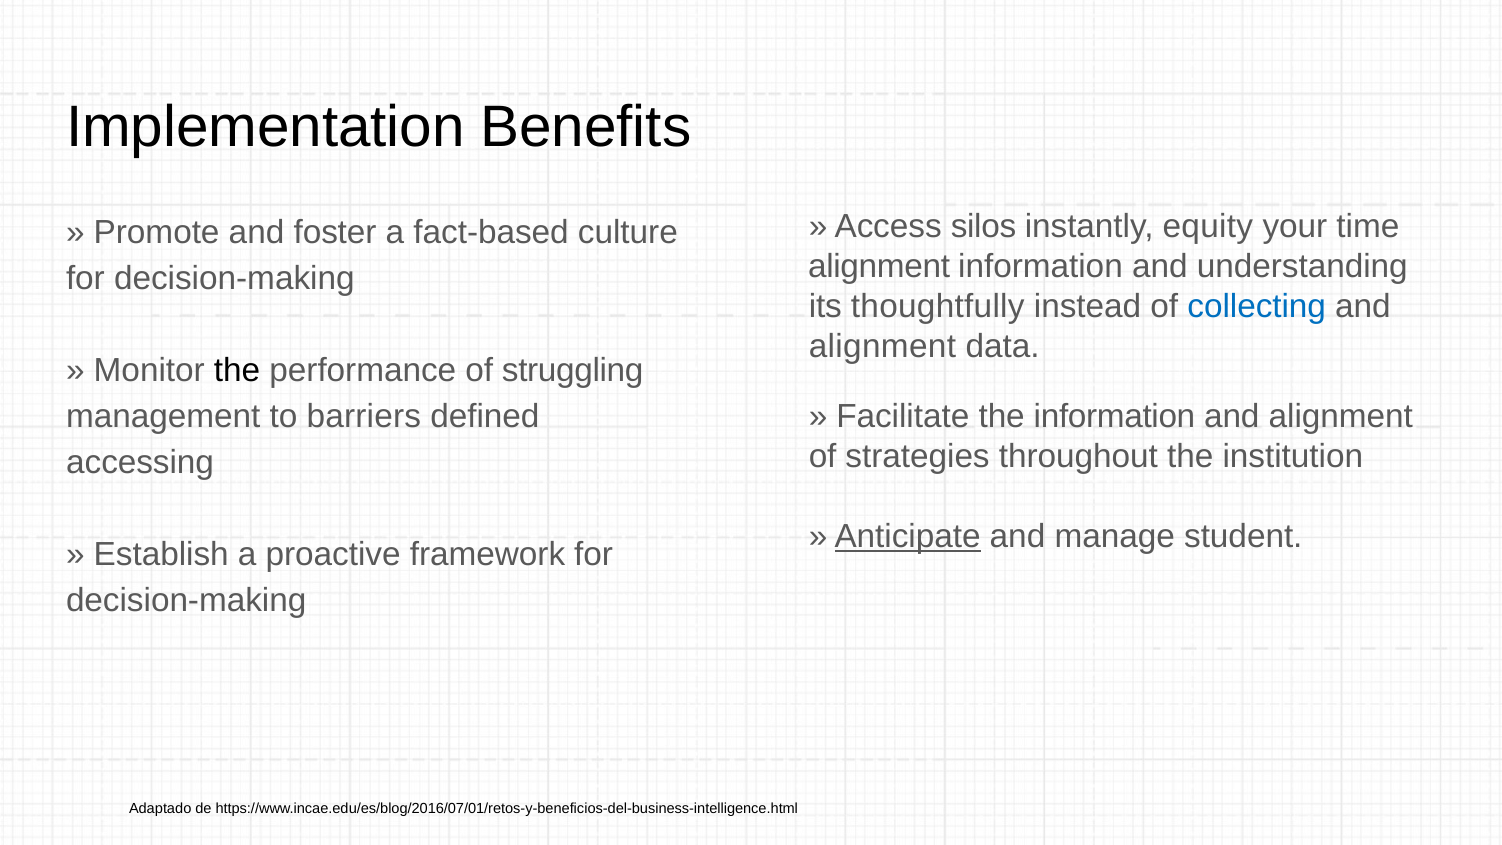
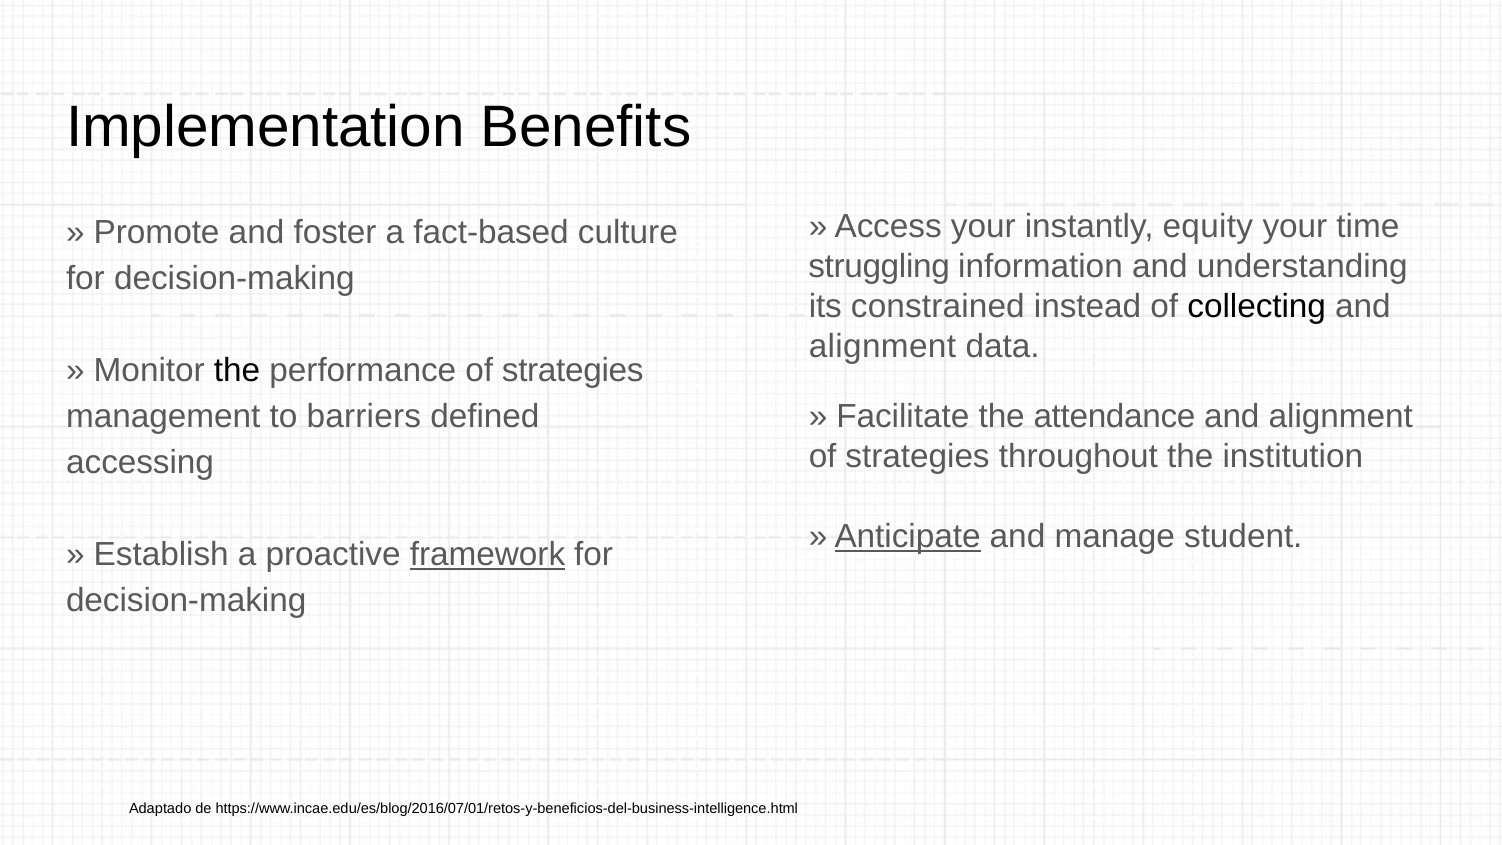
Access silos: silos -> your
alignment at (879, 267): alignment -> struggling
thoughtfully: thoughtfully -> constrained
collecting colour: blue -> black
performance of struggling: struggling -> strategies
the information: information -> attendance
framework underline: none -> present
